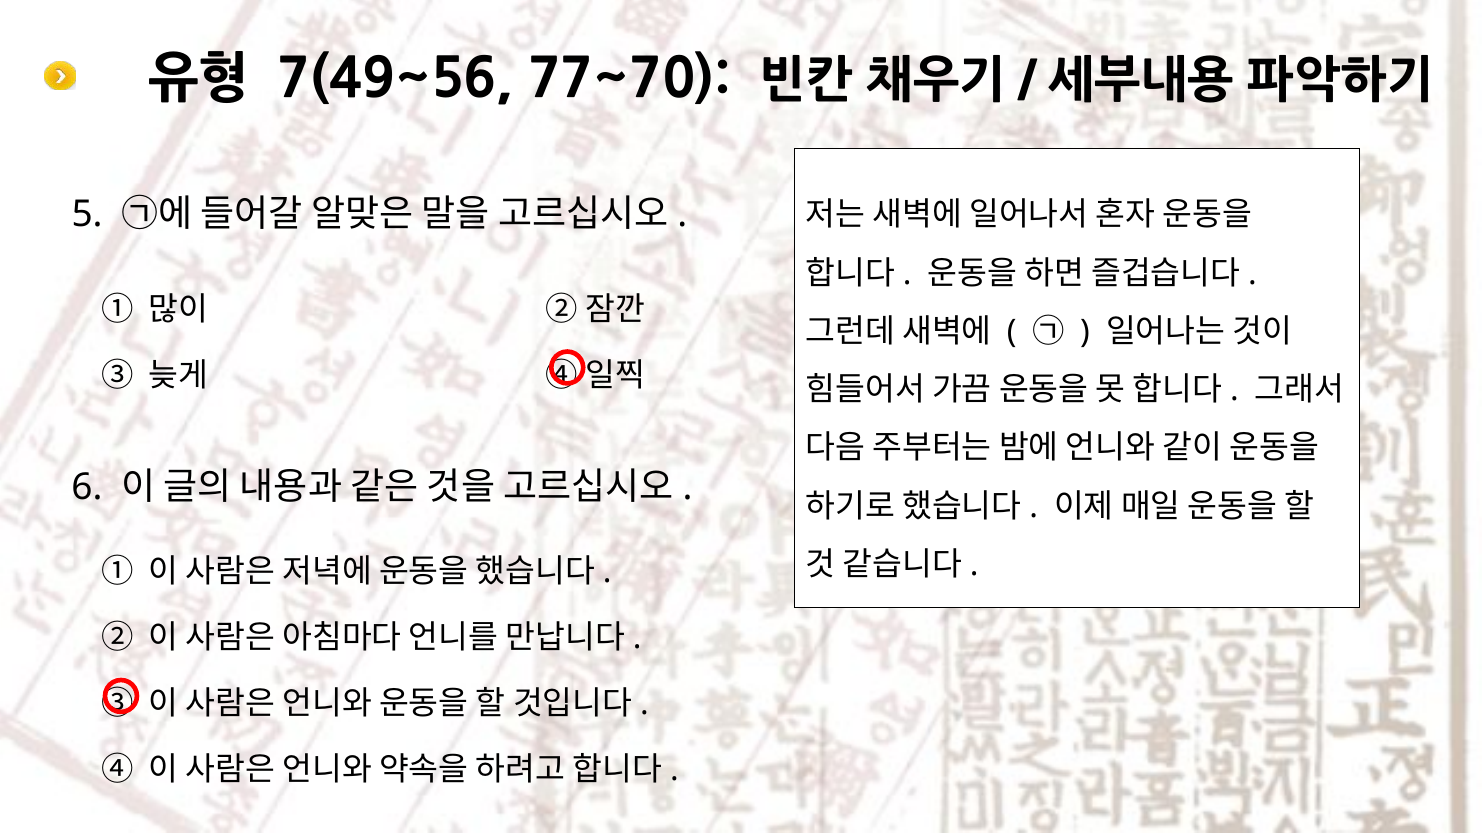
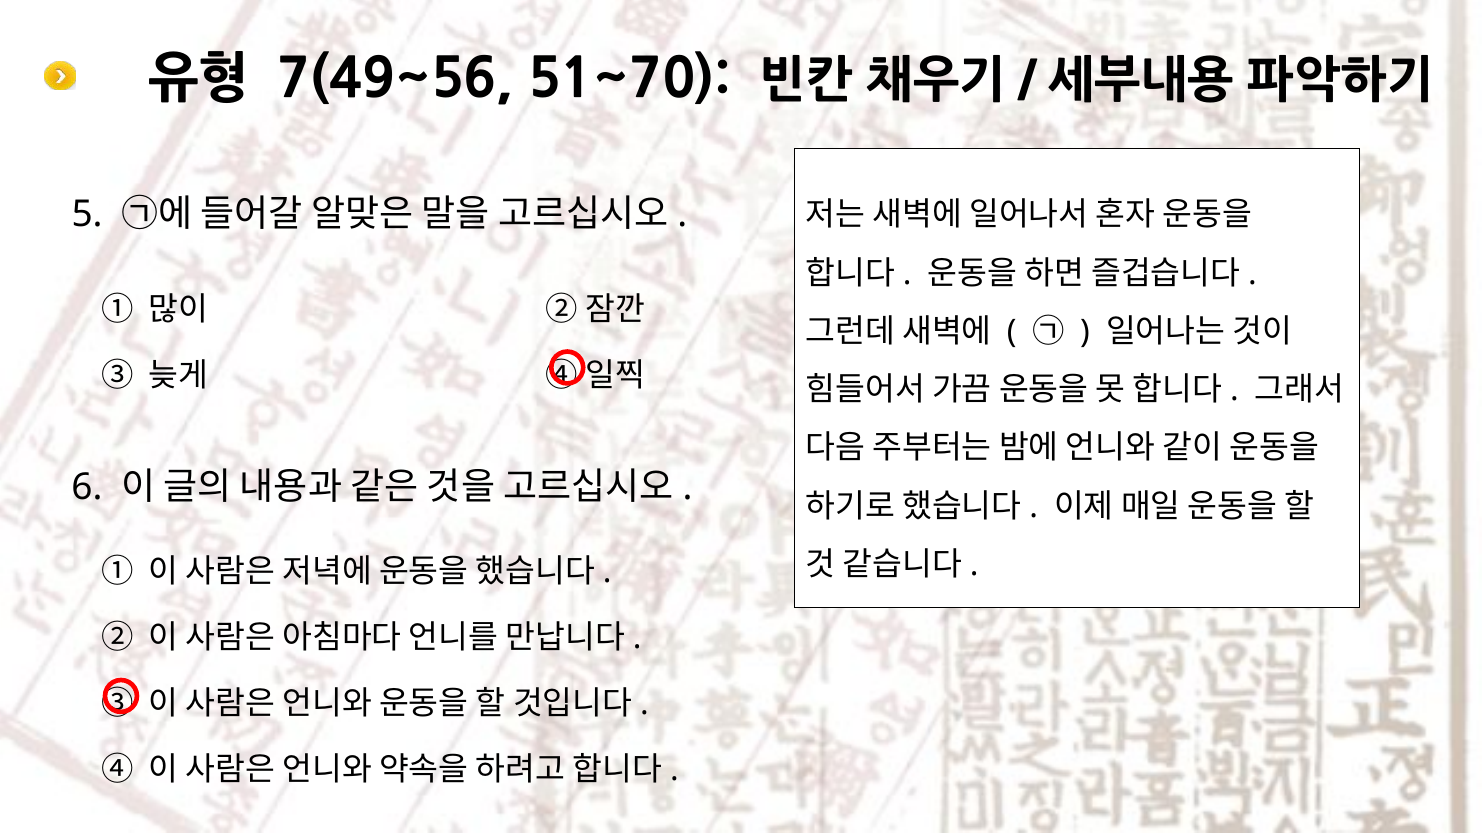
77~70: 77~70 -> 51~70
